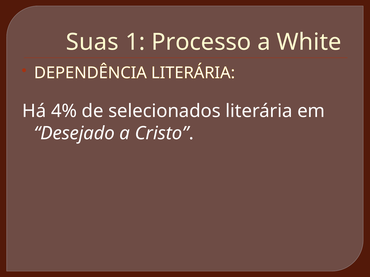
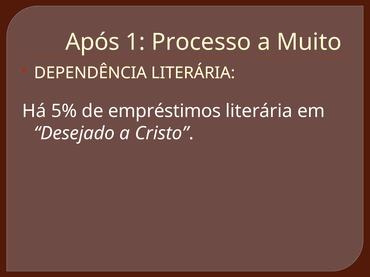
Suas: Suas -> Após
White: White -> Muito
4%: 4% -> 5%
selecionados: selecionados -> empréstimos
